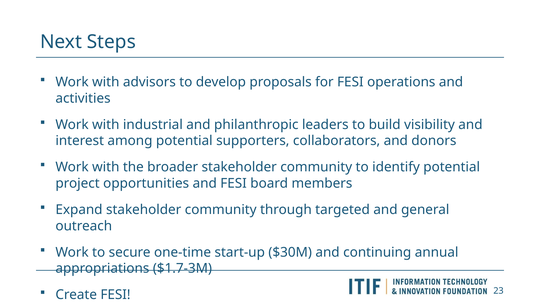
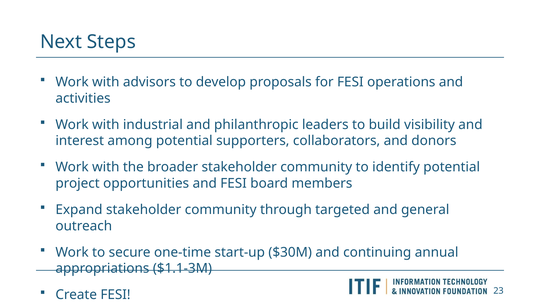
$1.7-3M: $1.7-3M -> $1.1-3M
